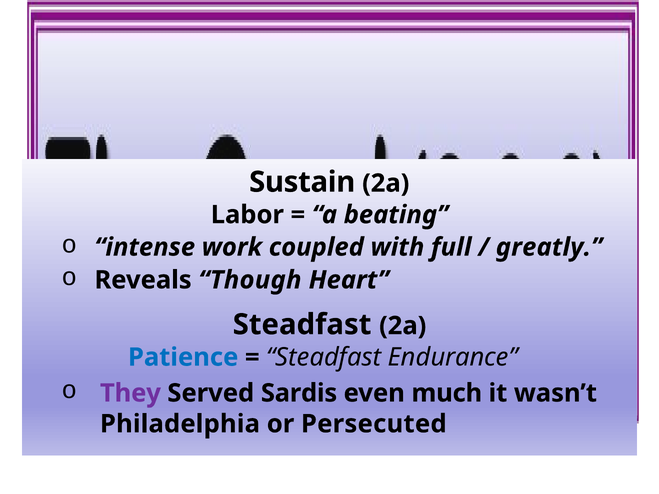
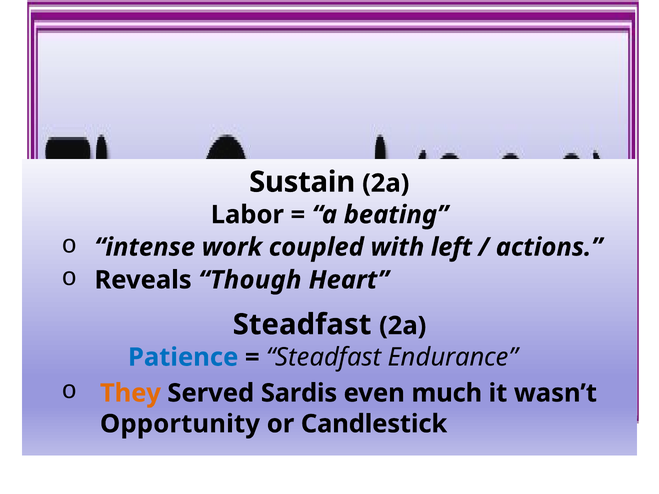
full: full -> left
greatly: greatly -> actions
They colour: purple -> orange
Philadelphia: Philadelphia -> Opportunity
Persecuted: Persecuted -> Candlestick
